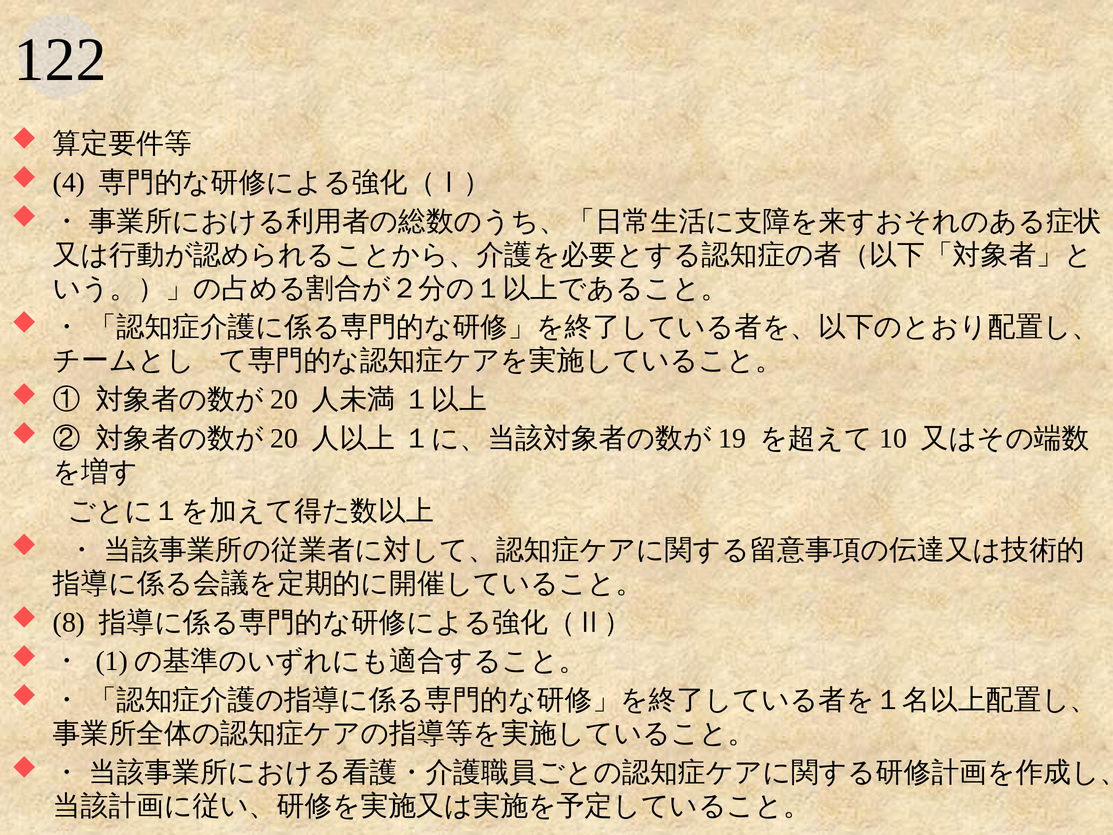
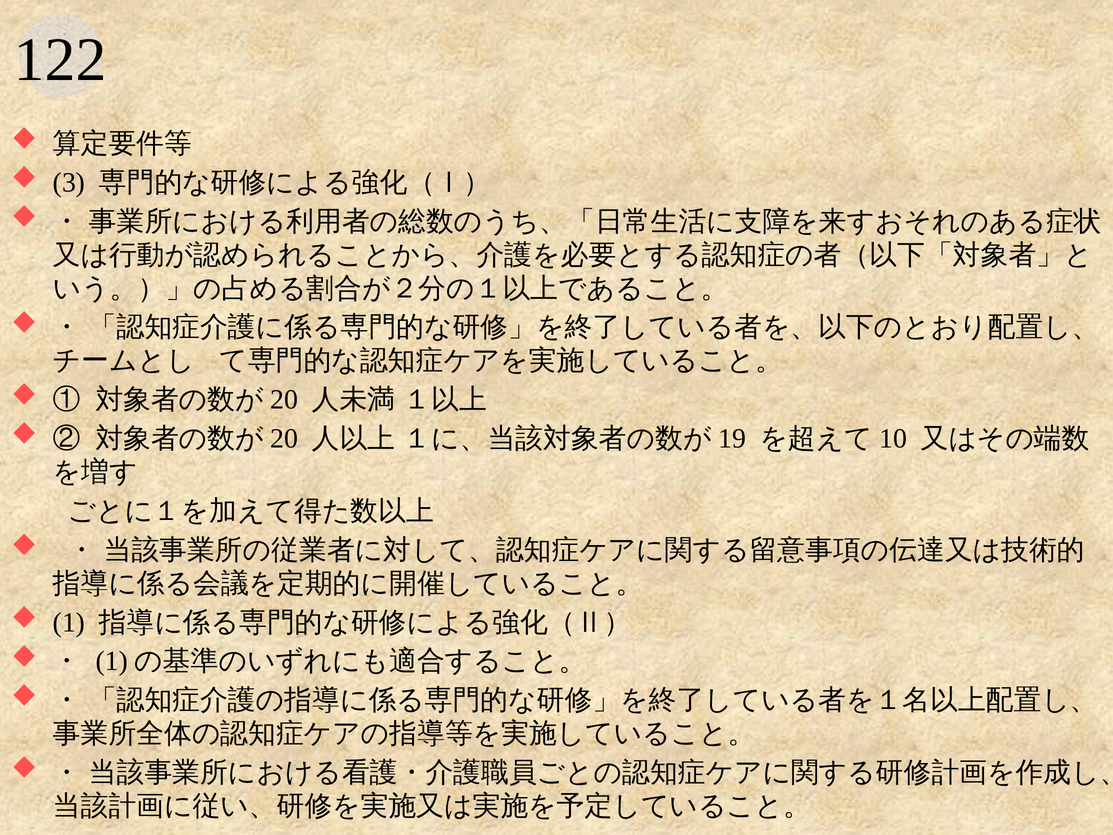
4: 4 -> 3
8: 8 -> 1
